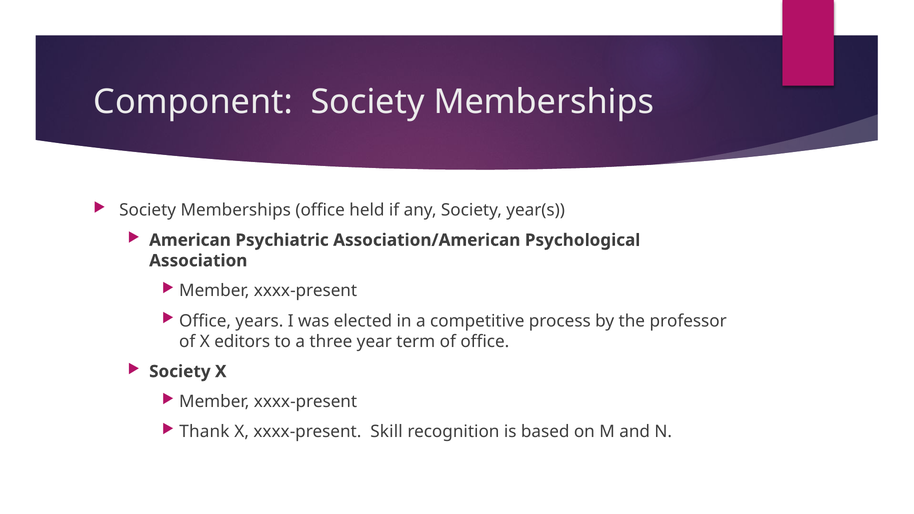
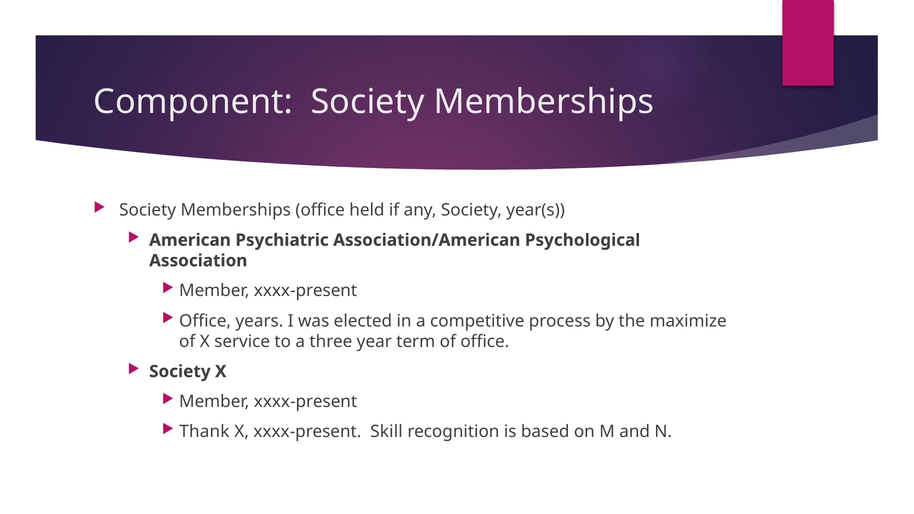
professor: professor -> maximize
editors: editors -> service
